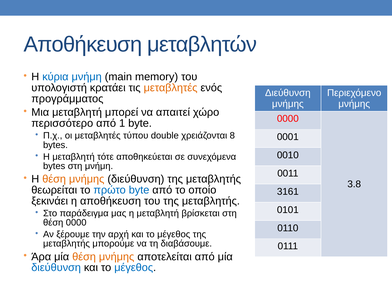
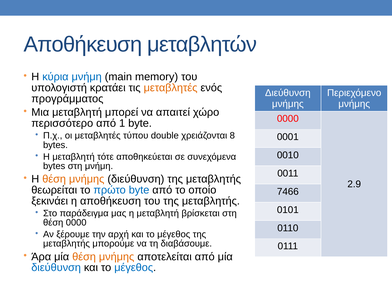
3.8: 3.8 -> 2.9
3161: 3161 -> 7466
